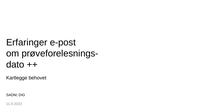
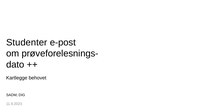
Erfaringer: Erfaringer -> Studenter
